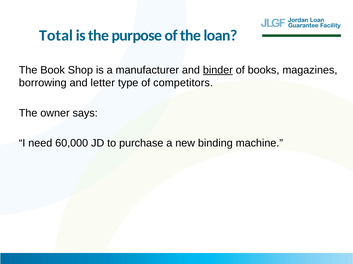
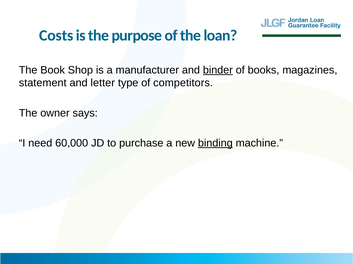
Total: Total -> Costs
borrowing: borrowing -> statement
binding underline: none -> present
